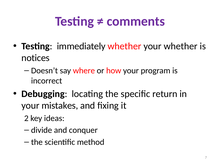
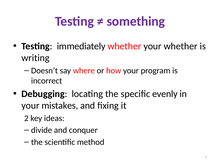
comments: comments -> something
notices: notices -> writing
return: return -> evenly
